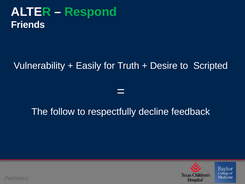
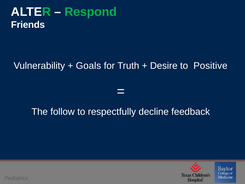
Easily: Easily -> Goals
Scripted: Scripted -> Positive
